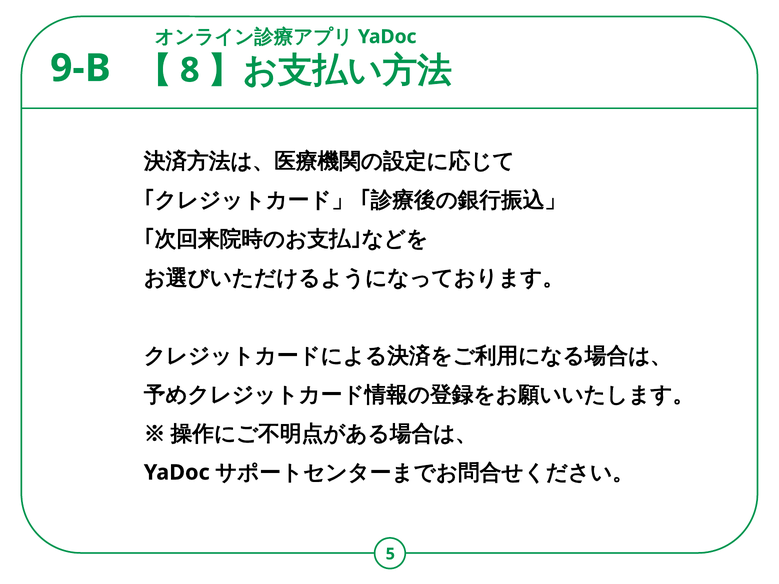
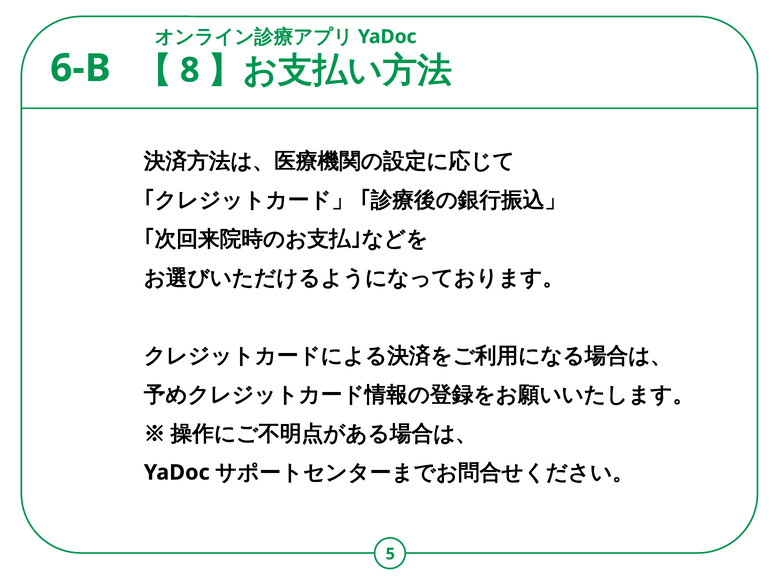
9-B: 9-B -> 6-B
